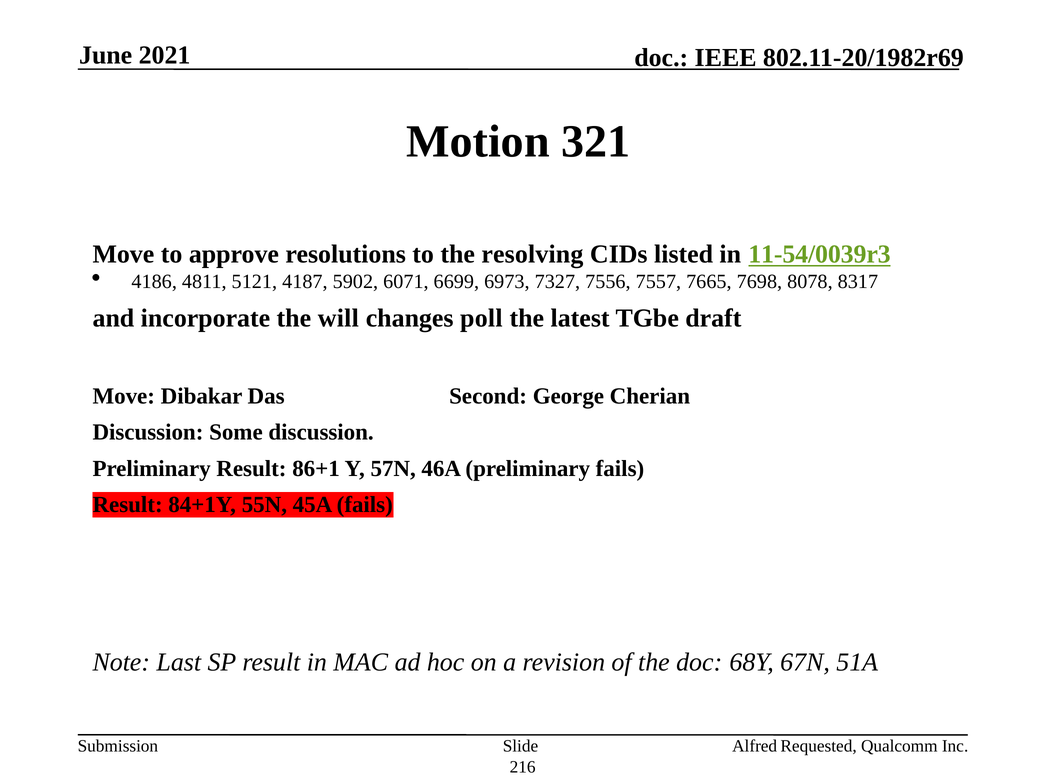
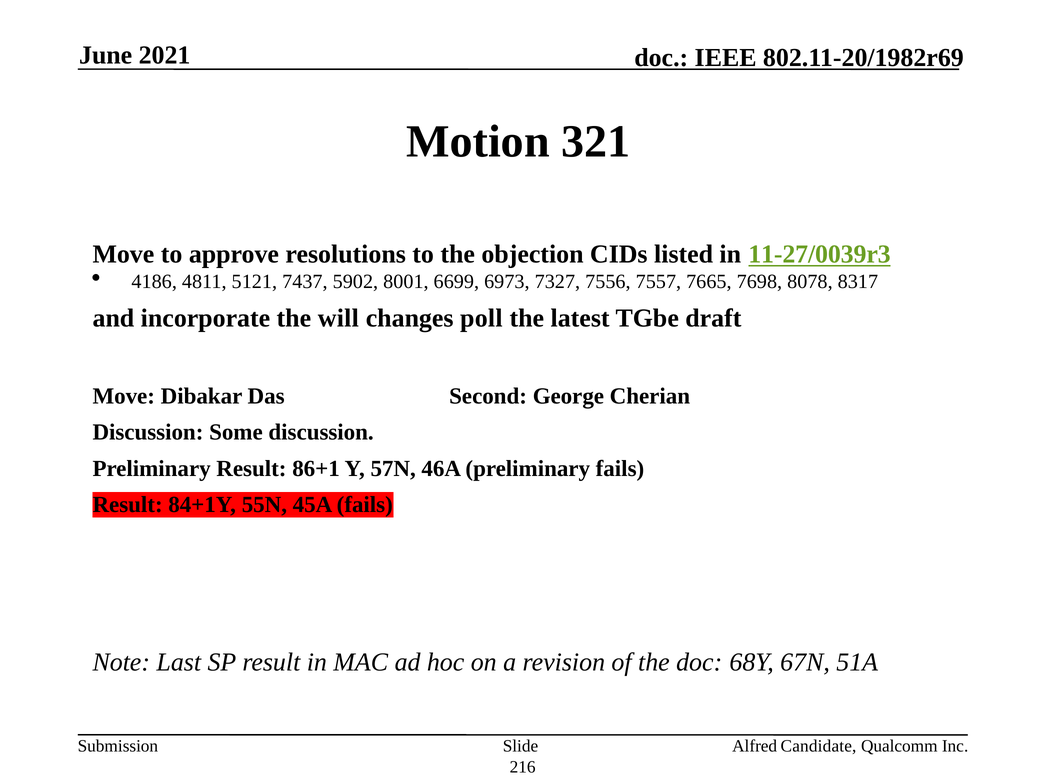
resolving: resolving -> objection
11-54/0039r3: 11-54/0039r3 -> 11-27/0039r3
4187: 4187 -> 7437
6071: 6071 -> 8001
Requested: Requested -> Candidate
